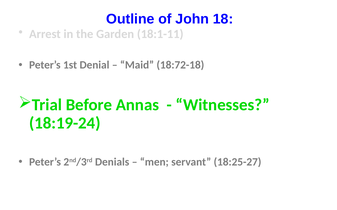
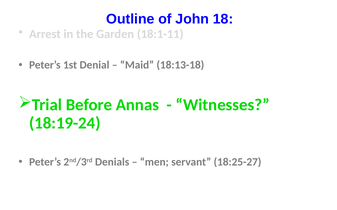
18:72-18: 18:72-18 -> 18:13-18
